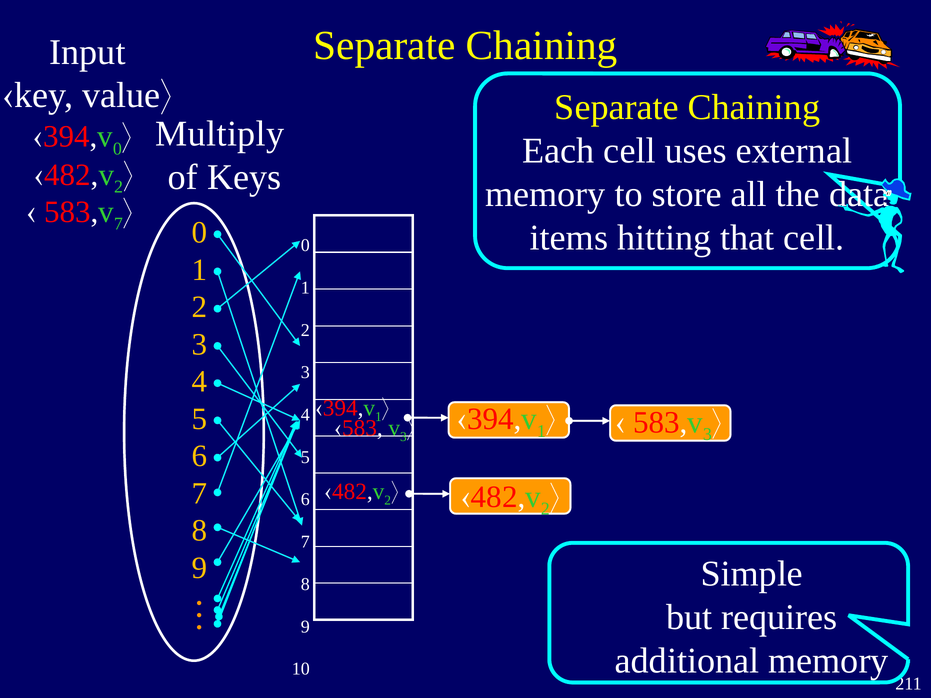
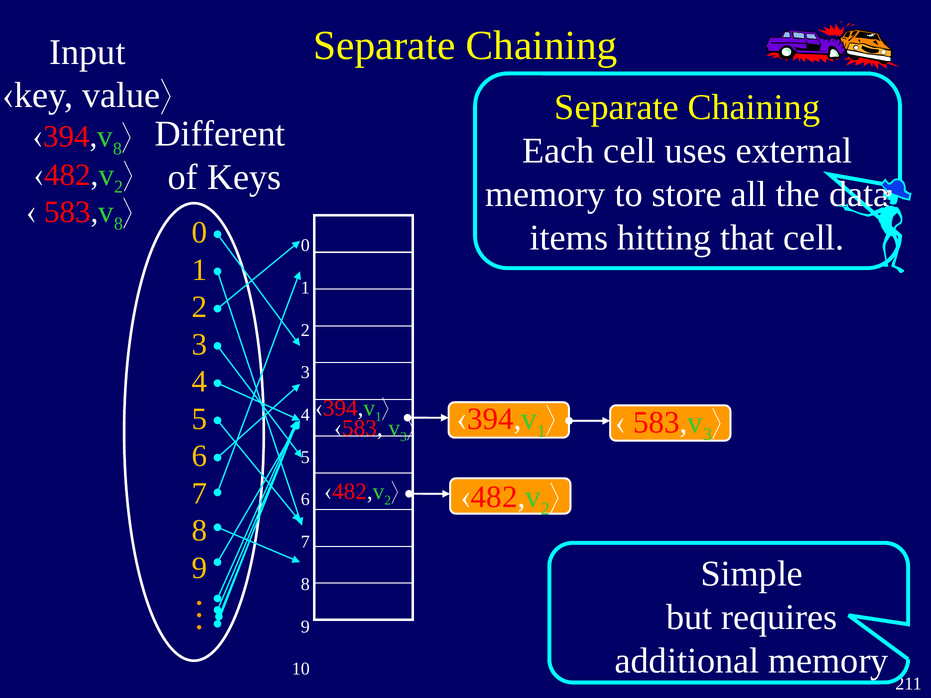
Multiply: Multiply -> Different
0 at (117, 149): 0 -> 8
7 at (118, 224): 7 -> 8
